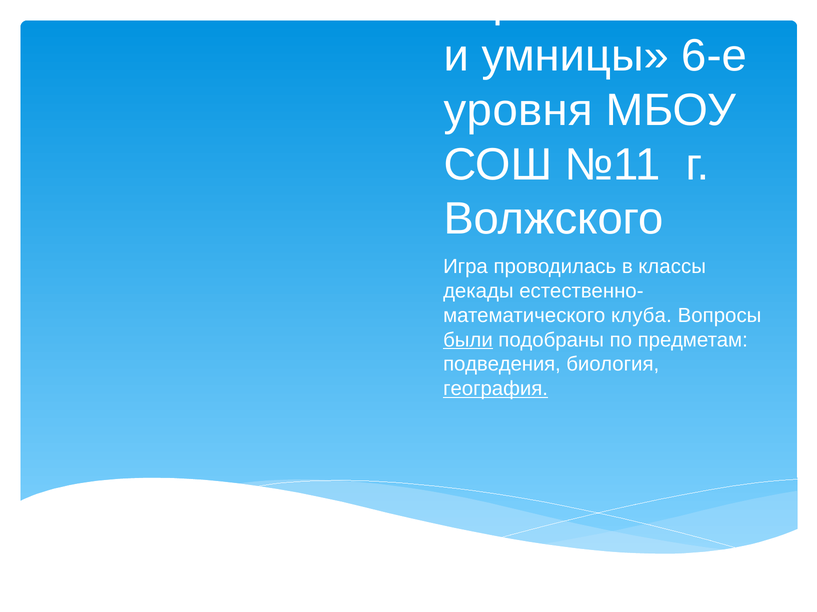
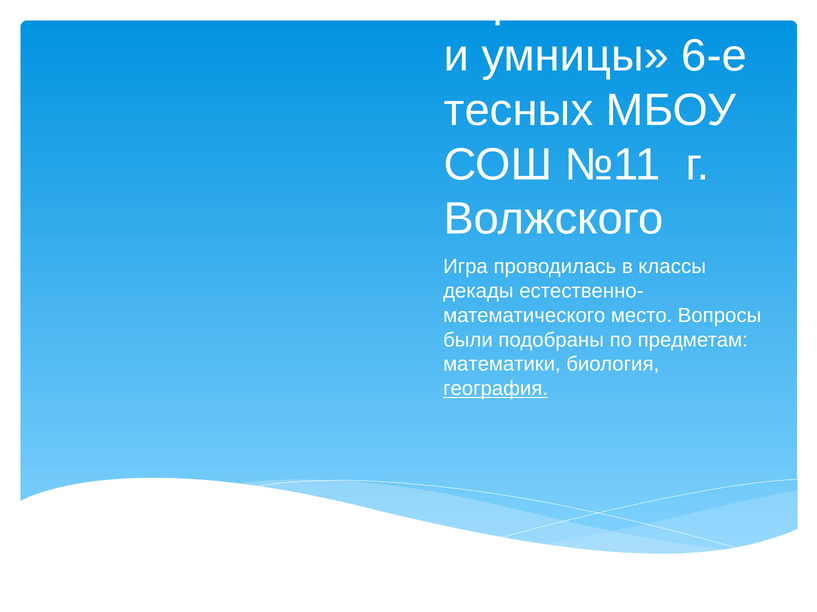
уровня: уровня -> тесных
клуба: клуба -> место
были underline: present -> none
подведения: подведения -> математики
